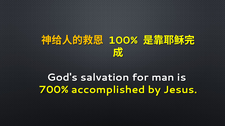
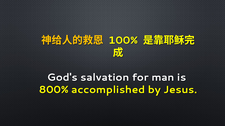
700%: 700% -> 800%
